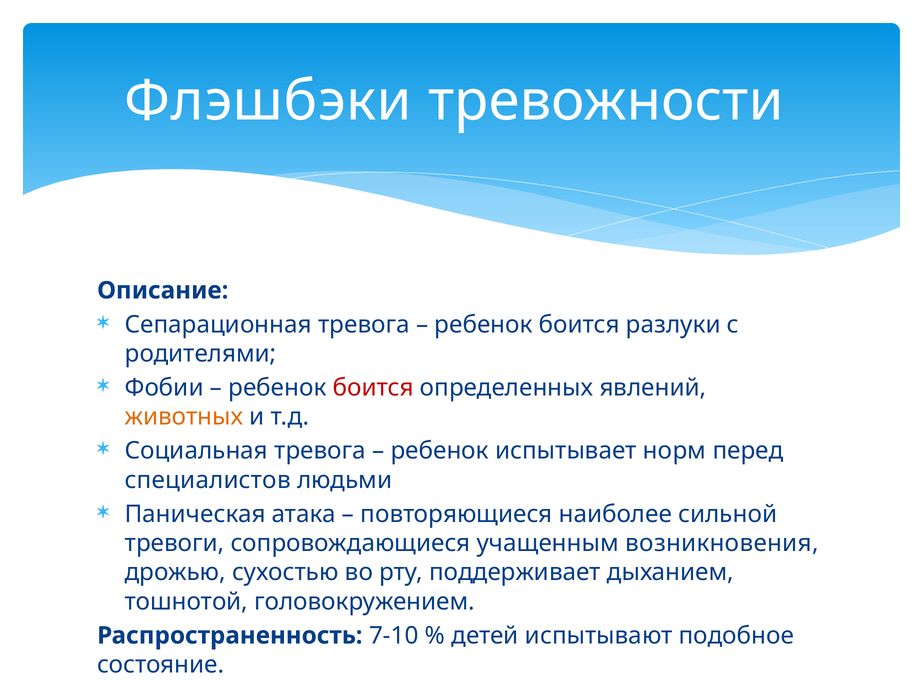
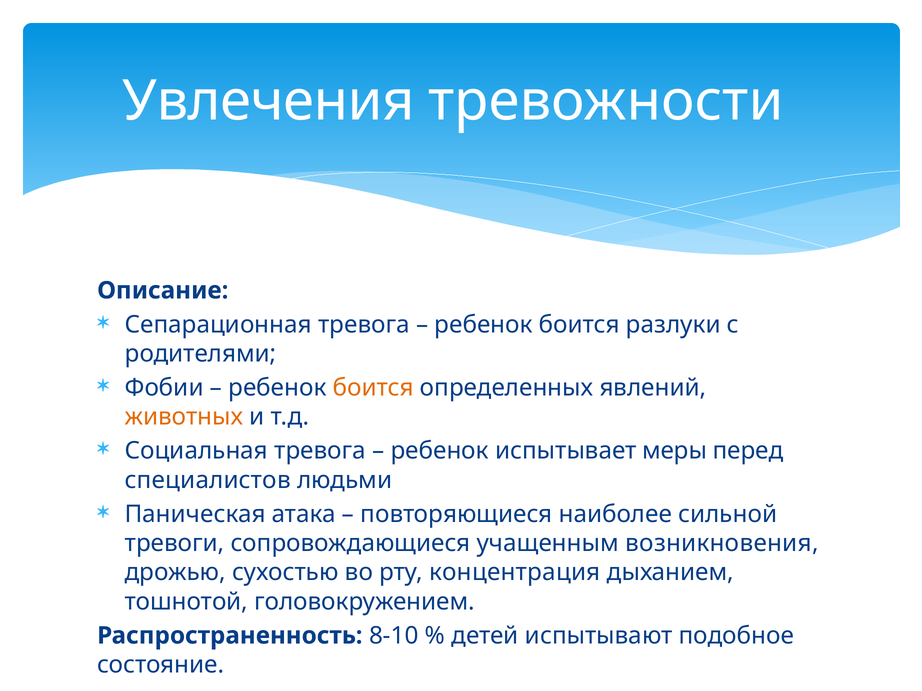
Флэшбэки: Флэшбэки -> Увлечения
боится at (373, 388) colour: red -> orange
норм: норм -> меры
поддерживает: поддерживает -> концентрация
7-10: 7-10 -> 8-10
